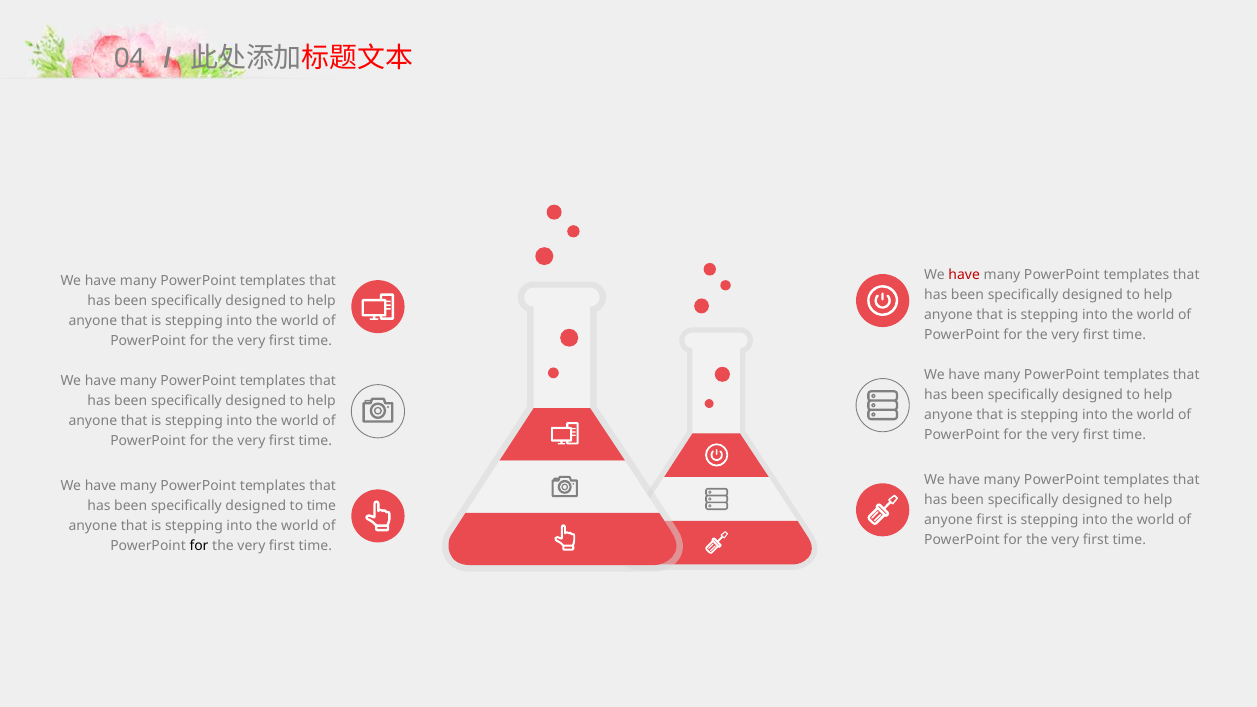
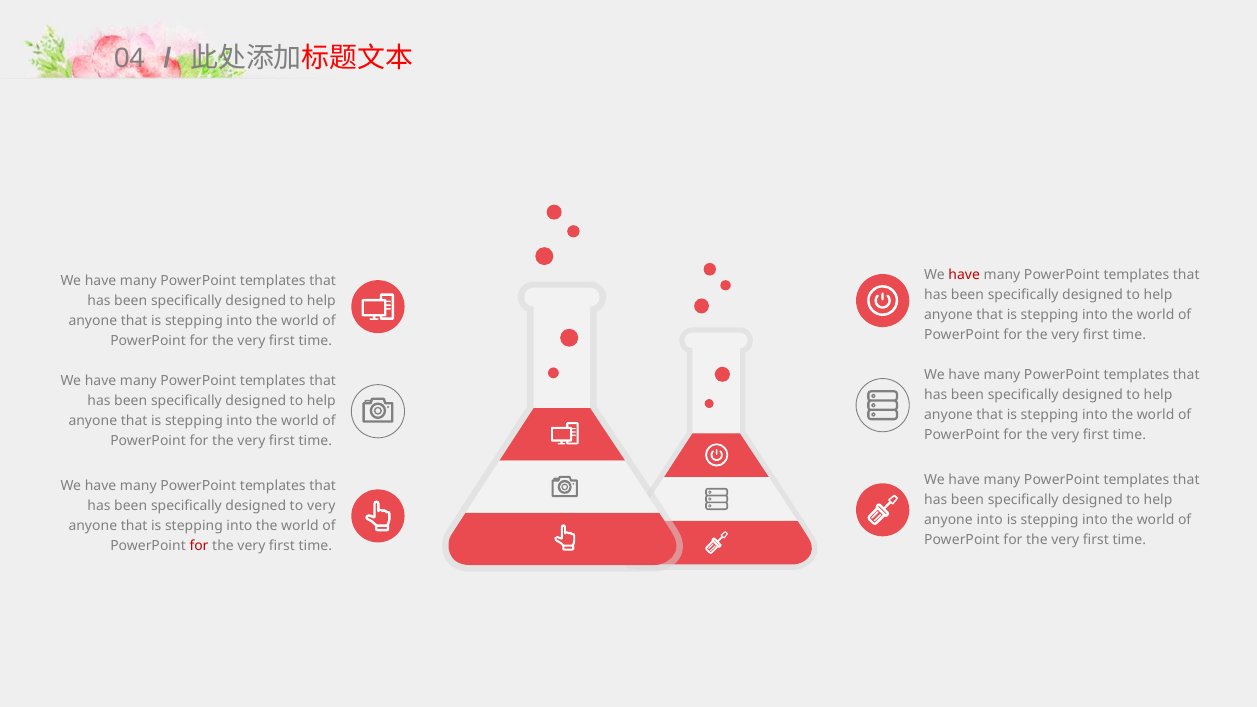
to time: time -> very
anyone first: first -> into
for at (199, 546) colour: black -> red
